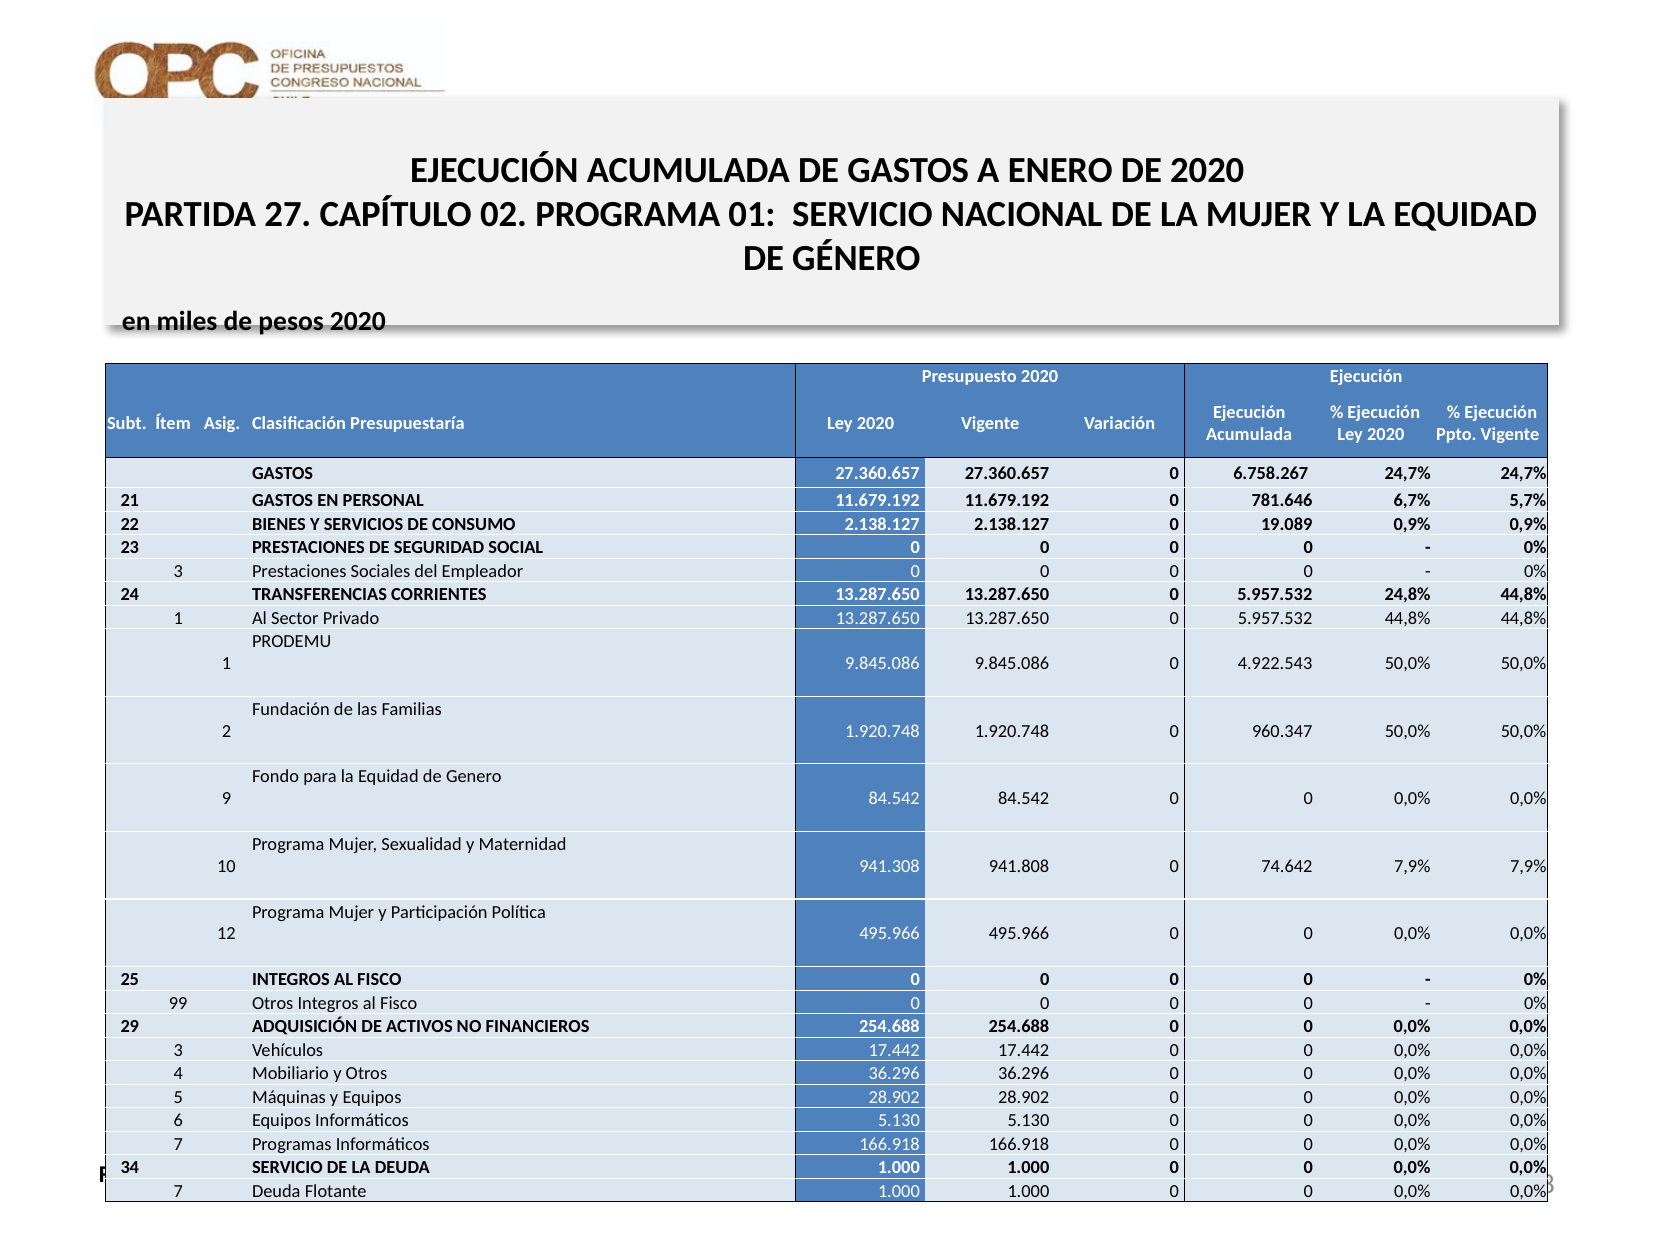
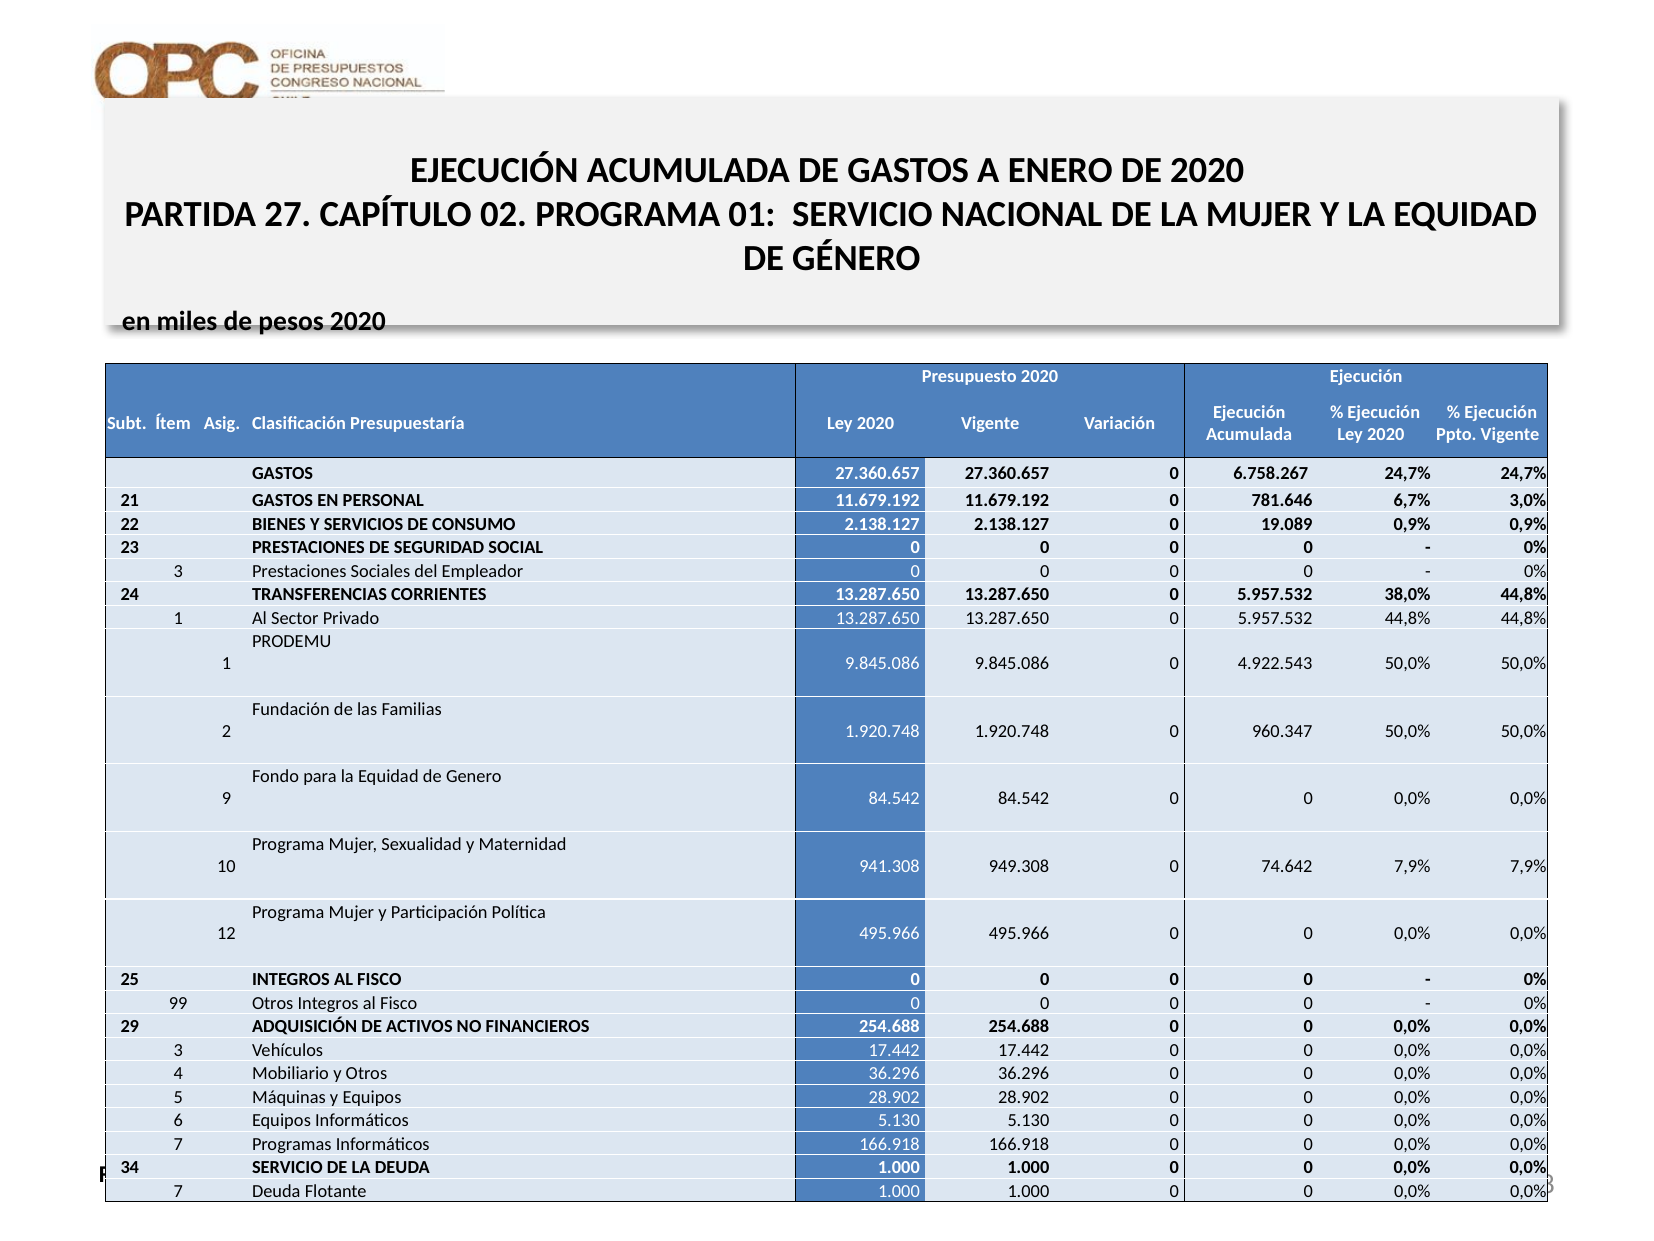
5,7%: 5,7% -> 3,0%
24,8%: 24,8% -> 38,0%
941.808: 941.808 -> 949.308
